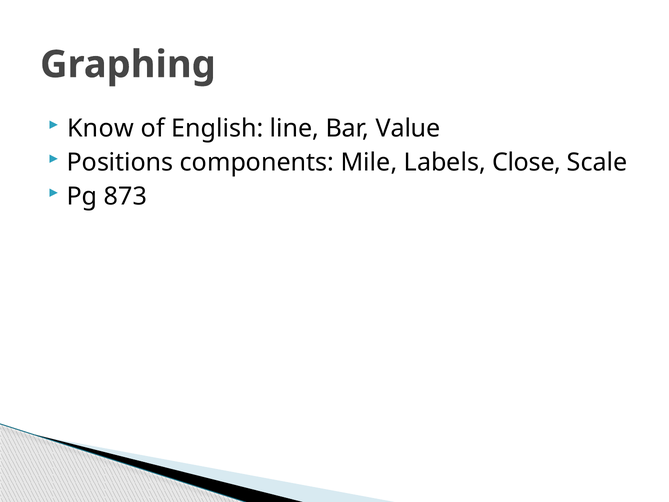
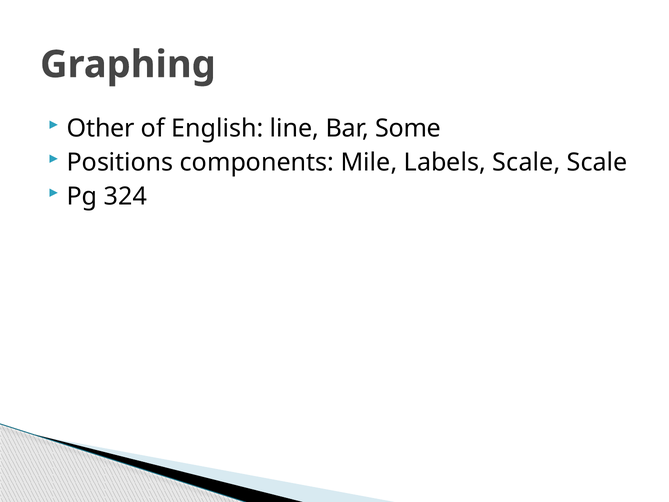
Know: Know -> Other
Value: Value -> Some
Labels Close: Close -> Scale
873: 873 -> 324
